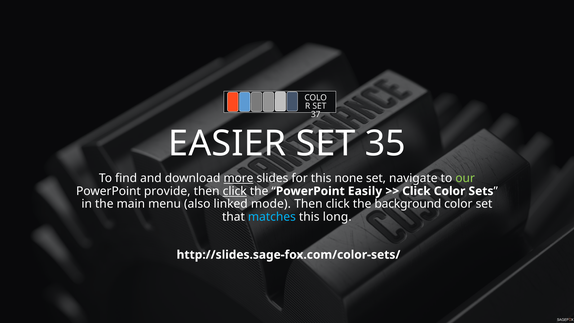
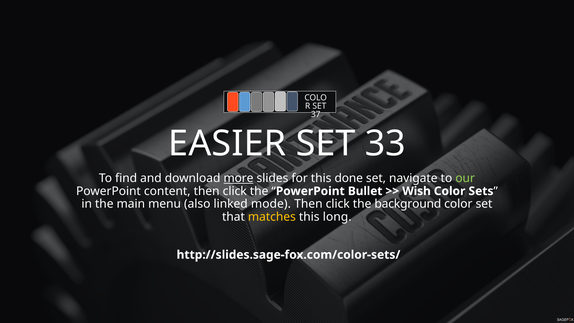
35: 35 -> 33
none: none -> done
provide: provide -> content
click at (235, 191) underline: present -> none
Easily: Easily -> Bullet
Click at (416, 191): Click -> Wish
matches colour: light blue -> yellow
